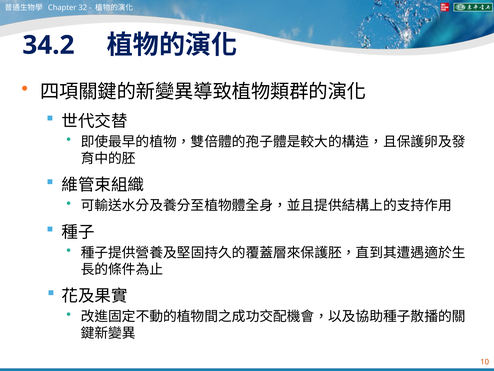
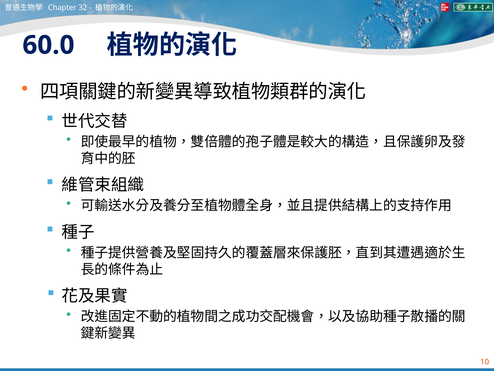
34.2: 34.2 -> 60.0
